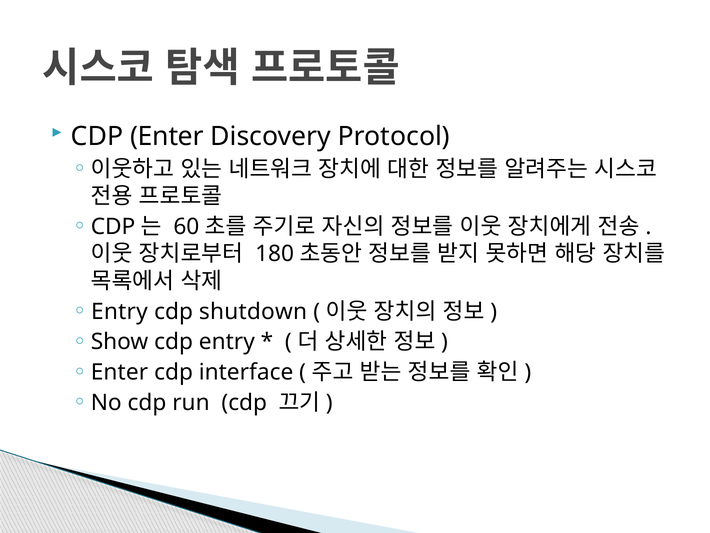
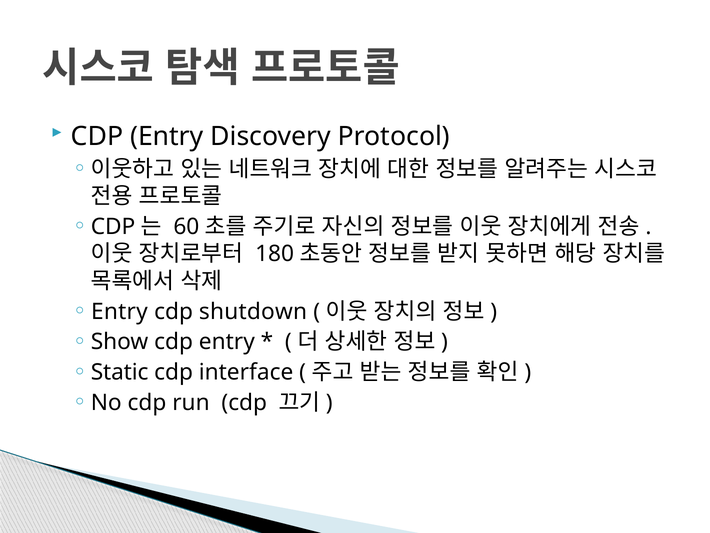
Enter at (167, 136): Enter -> Entry
Enter at (119, 372): Enter -> Static
